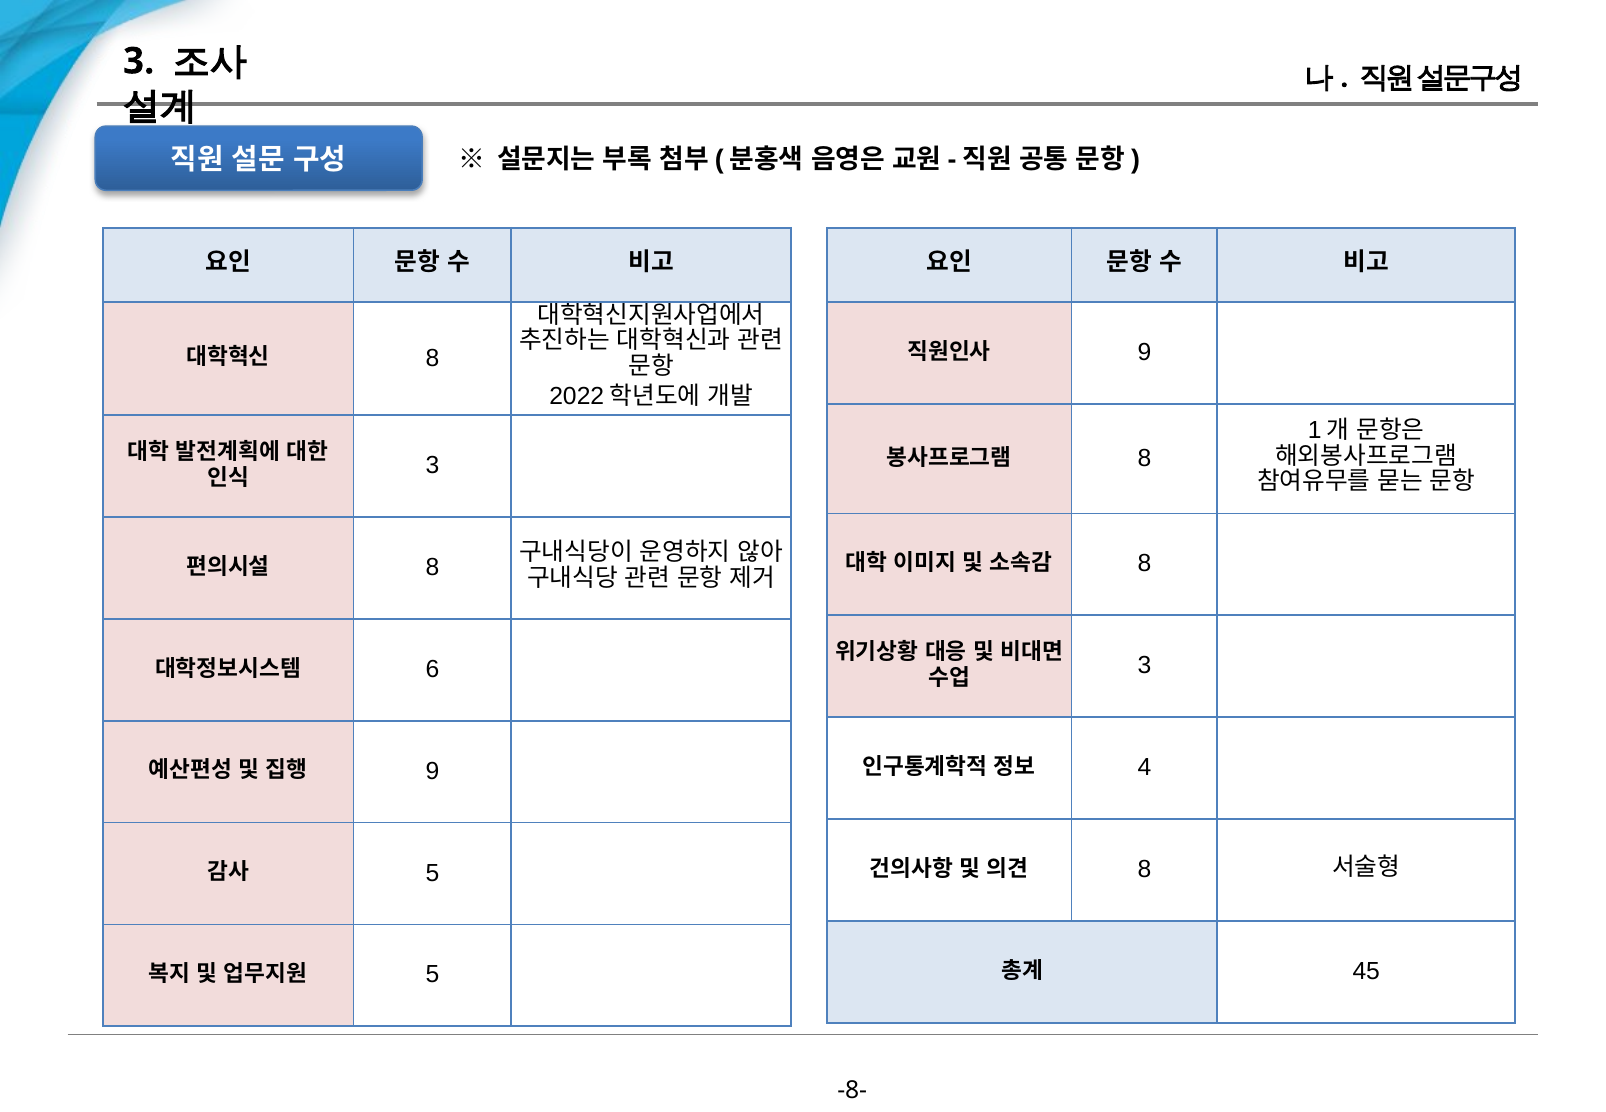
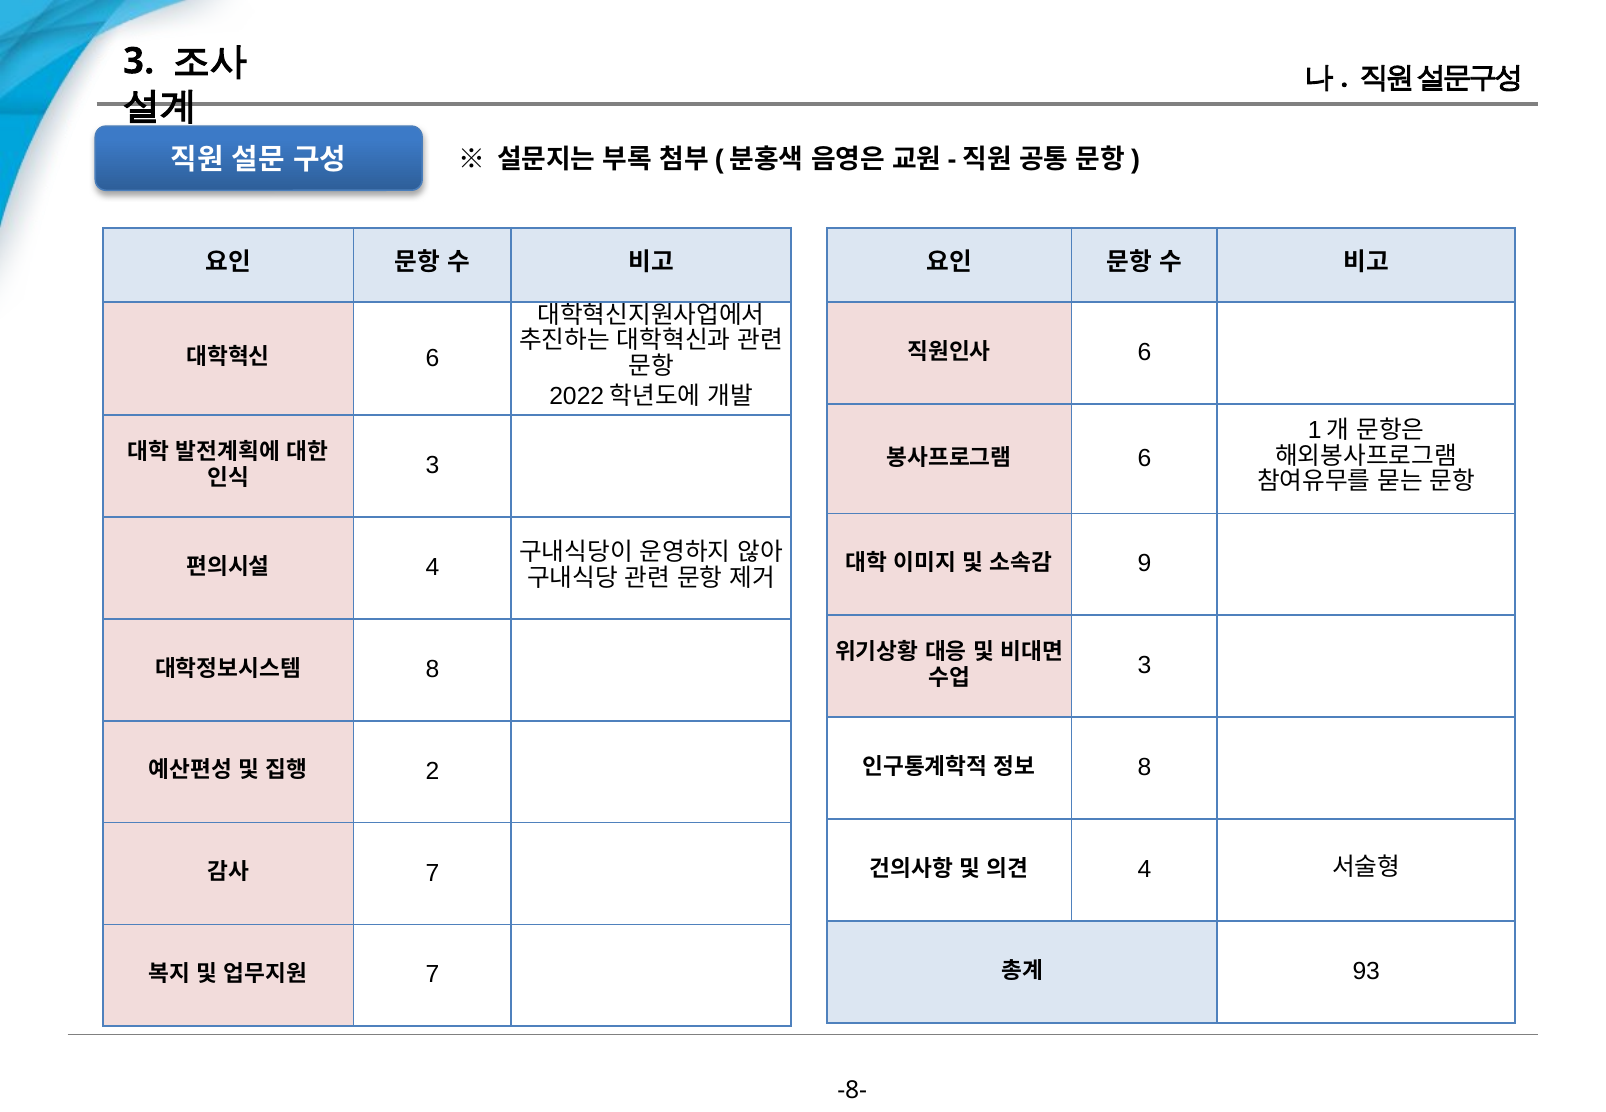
9 at (1144, 353): 9 -> 6
8 at (432, 358): 8 -> 6
8 at (1144, 458): 8 -> 6
8 at (1144, 564): 8 -> 9
8 at (432, 567): 8 -> 4
6 at (432, 669): 6 -> 8
4 at (1144, 767): 4 -> 8
9 at (432, 771): 9 -> 2
8 at (1144, 869): 8 -> 4
5 at (432, 873): 5 -> 7
45: 45 -> 93
5 at (432, 975): 5 -> 7
